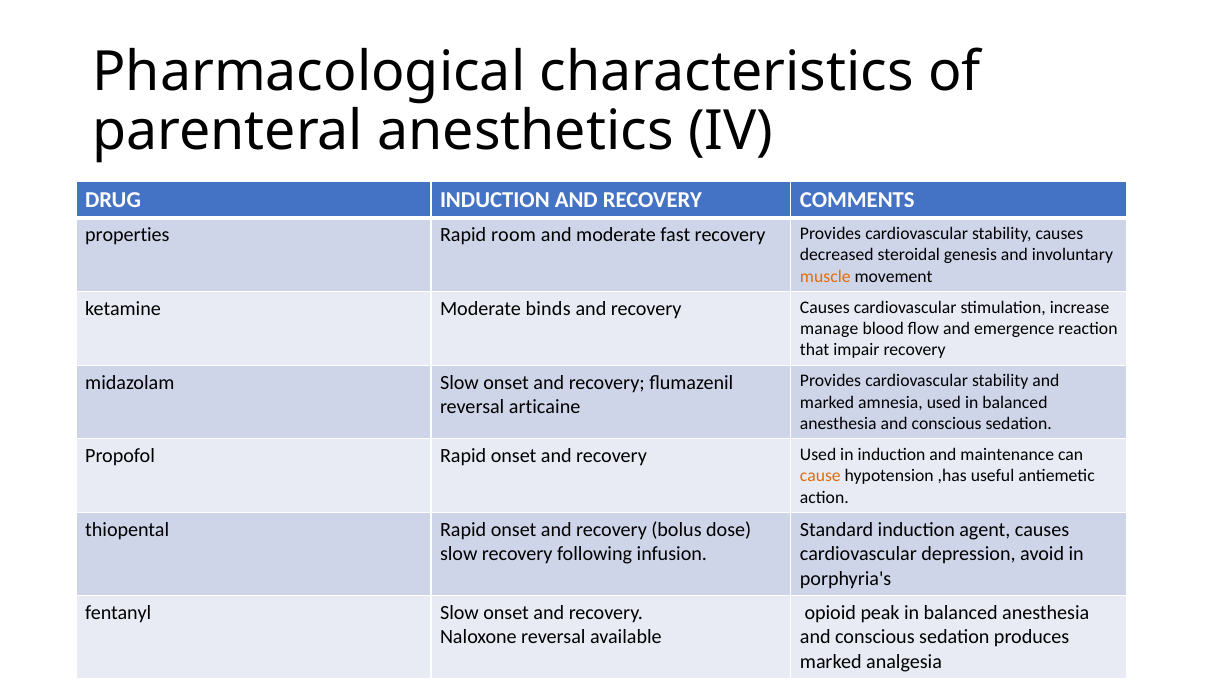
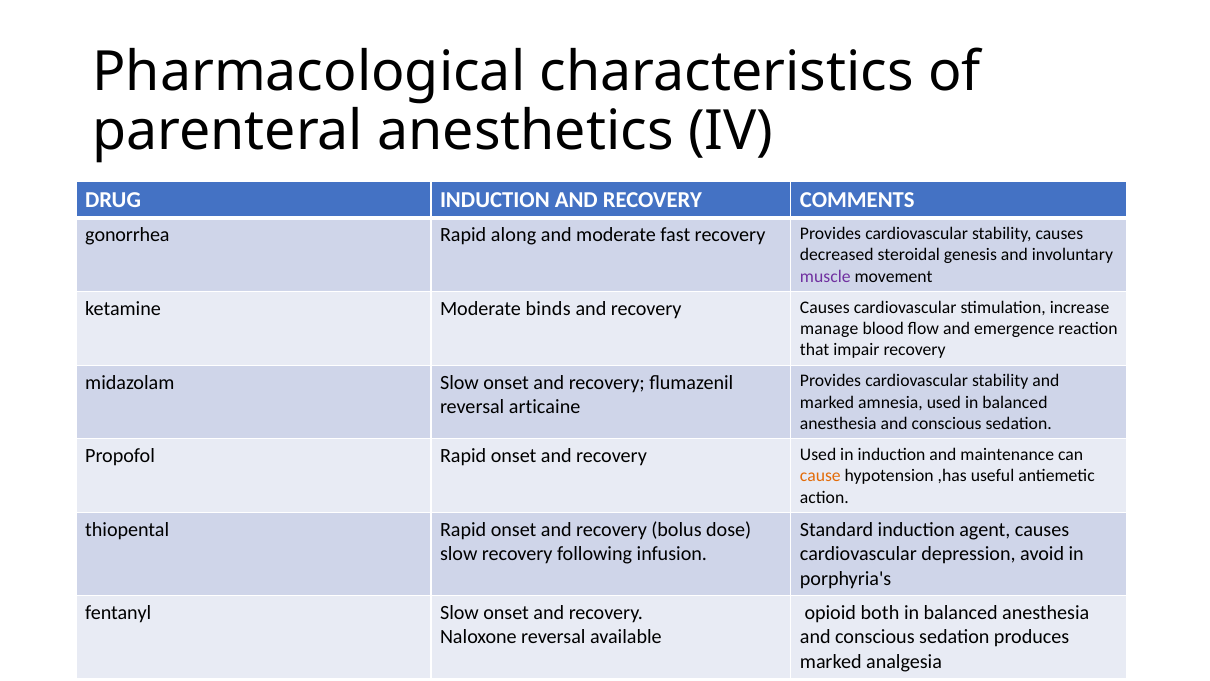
properties: properties -> gonorrhea
room: room -> along
muscle colour: orange -> purple
peak: peak -> both
